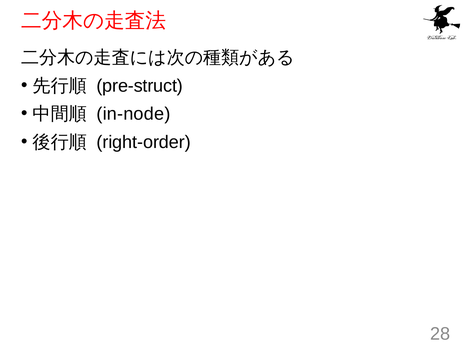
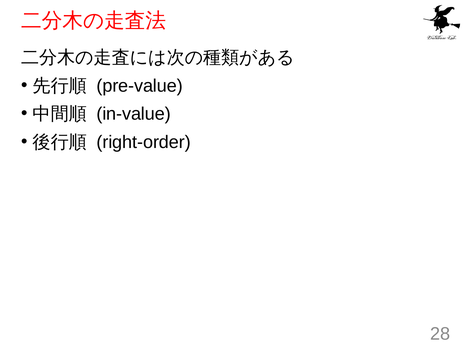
pre-struct: pre-struct -> pre-value
in-node: in-node -> in-value
